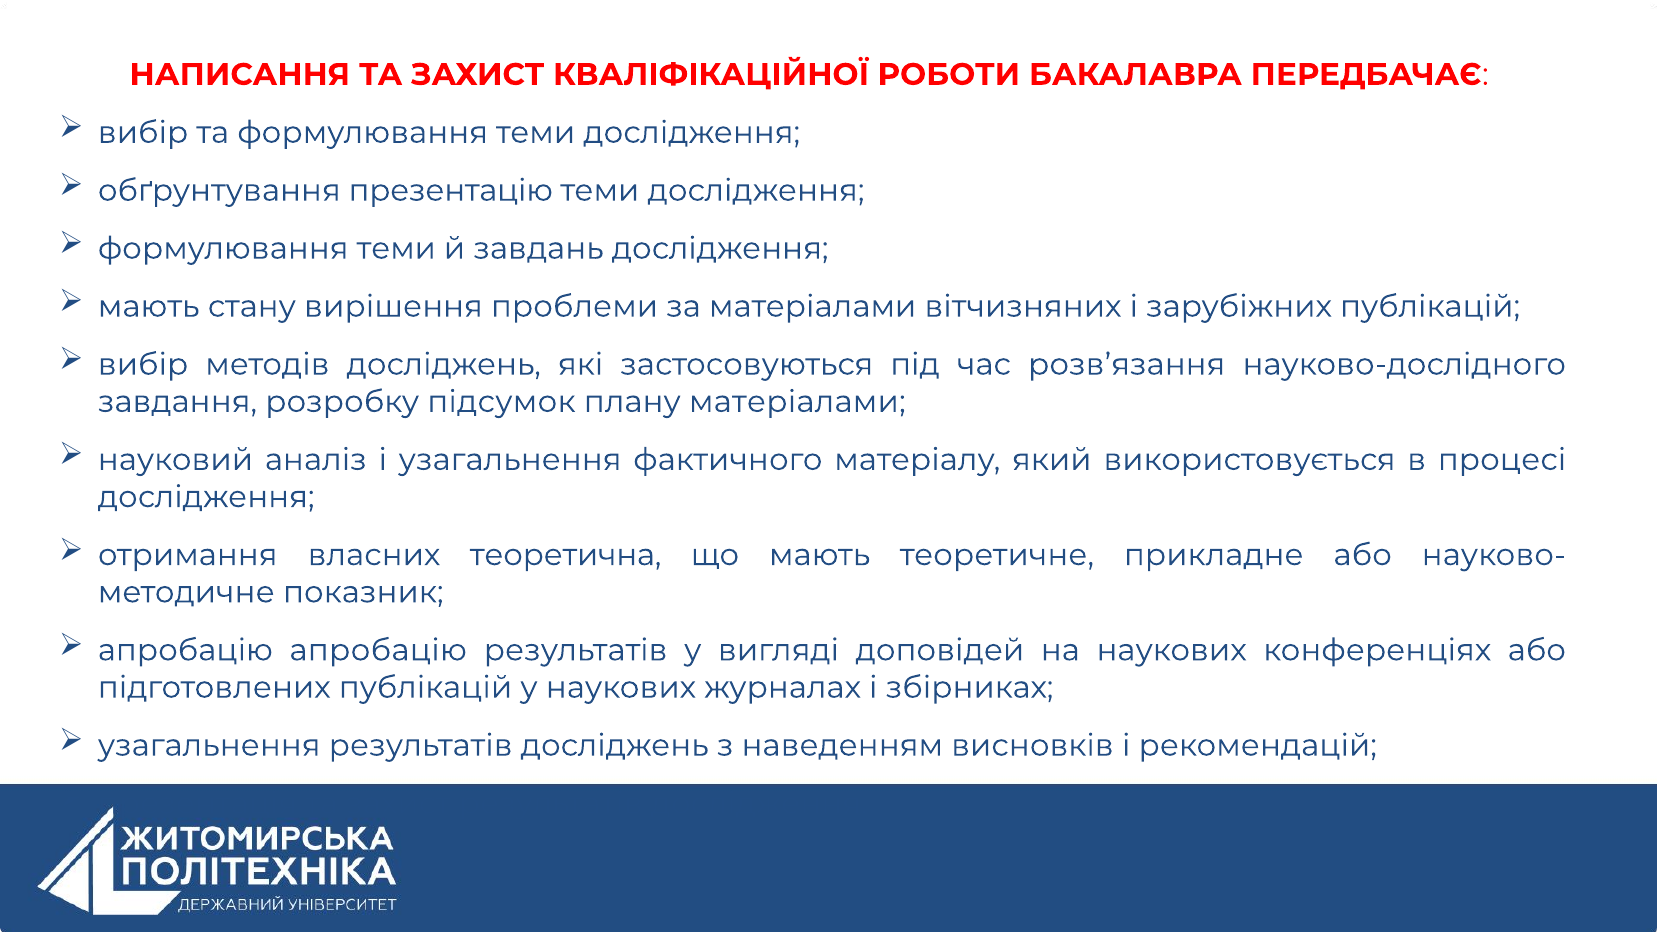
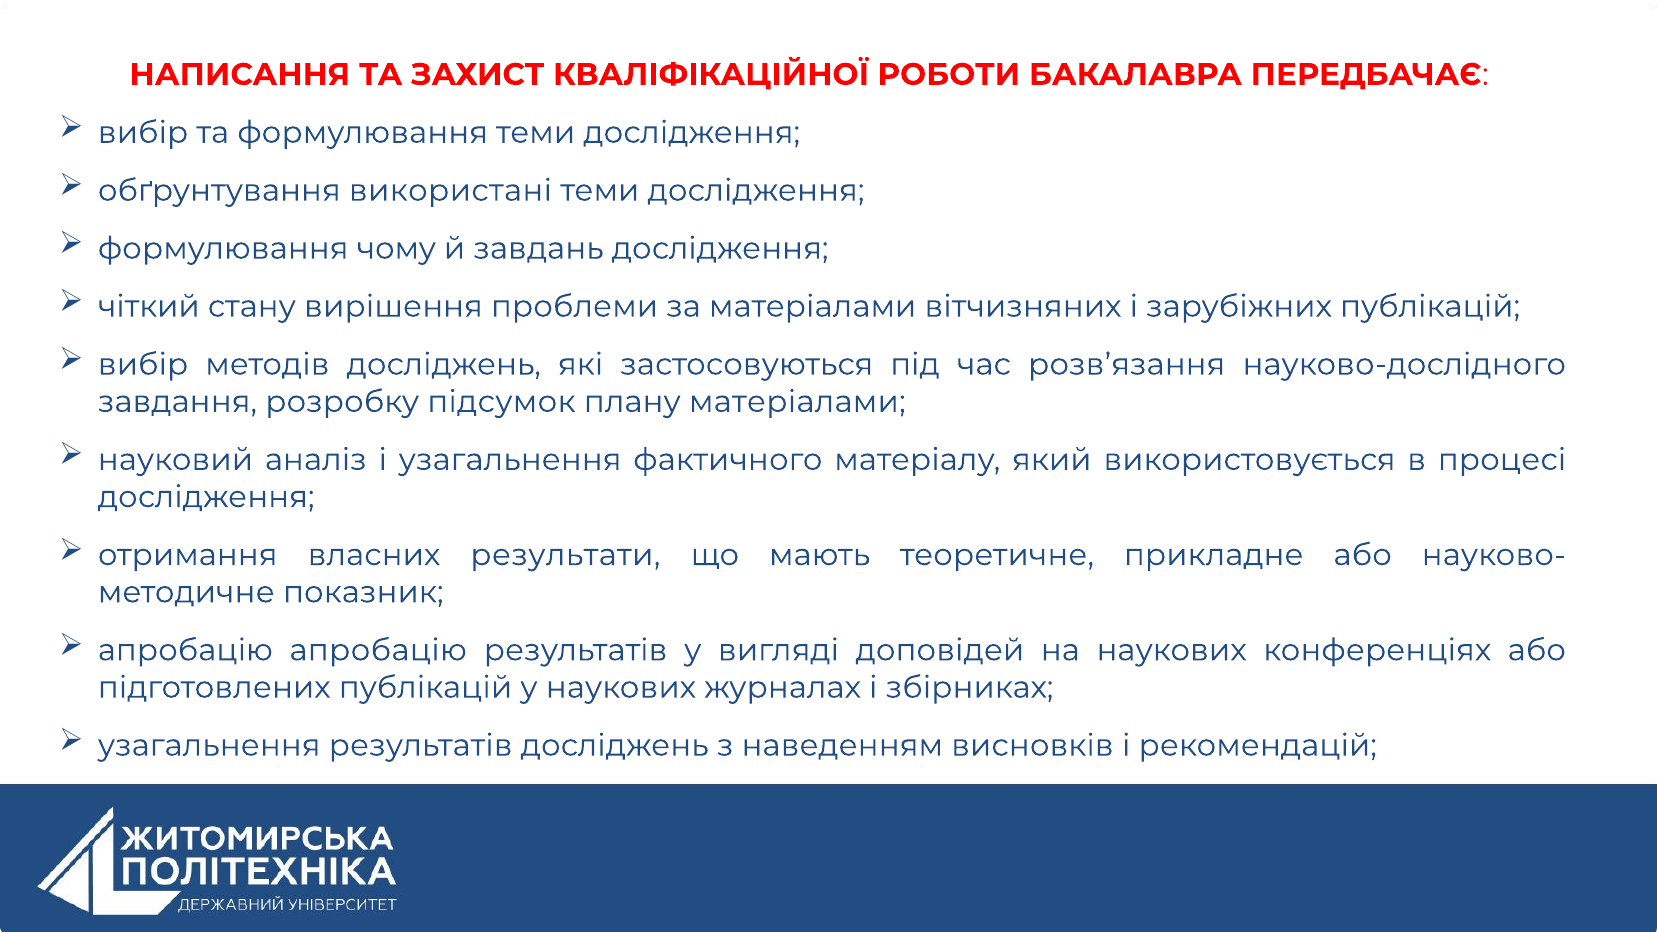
презентацію: презентацію -> використані
теми at (396, 248): теми -> чому
мають at (149, 306): мають -> чіткий
теоретична: теоретична -> результати
